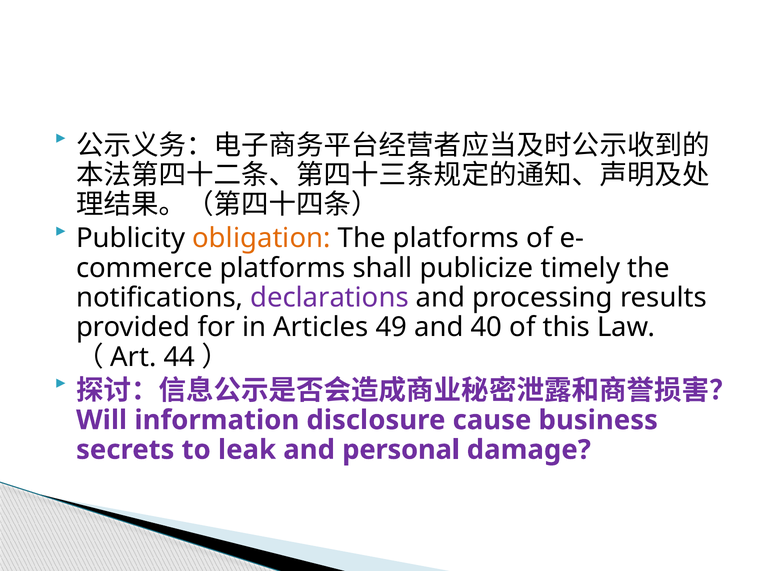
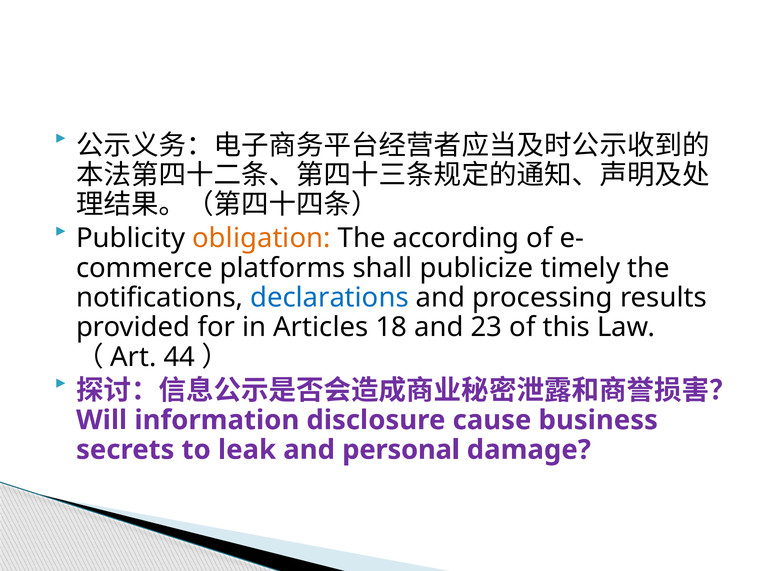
The platforms: platforms -> according
declarations colour: purple -> blue
49: 49 -> 18
40: 40 -> 23
